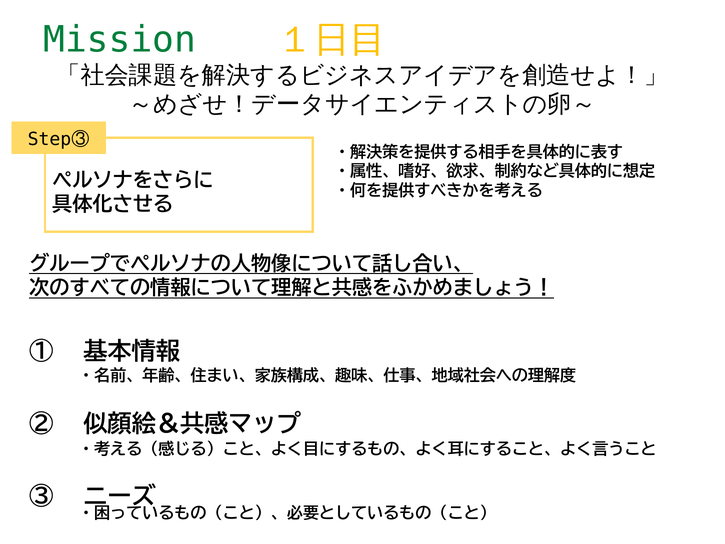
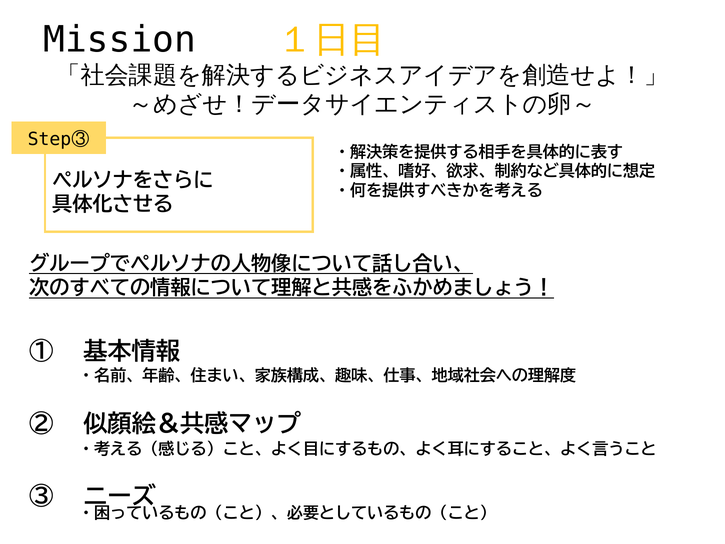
Mission colour: green -> black
